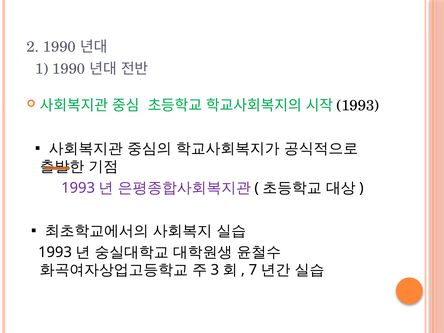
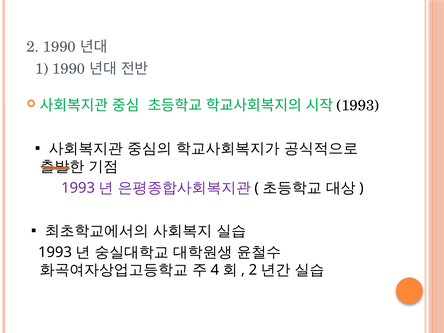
3: 3 -> 4
7 at (253, 270): 7 -> 2
